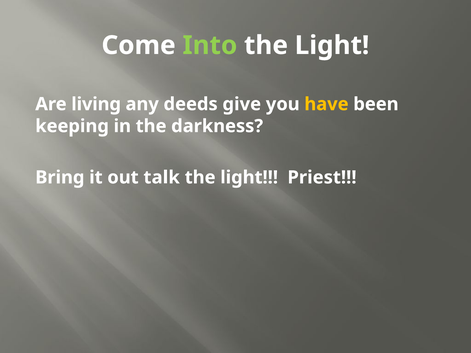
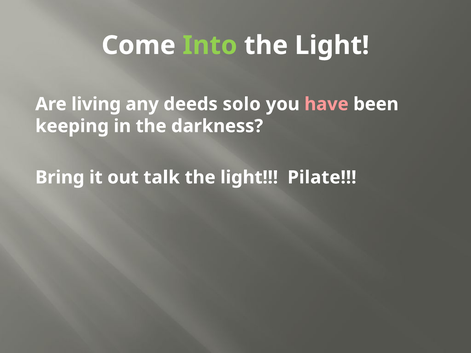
give: give -> solo
have colour: yellow -> pink
Priest: Priest -> Pilate
